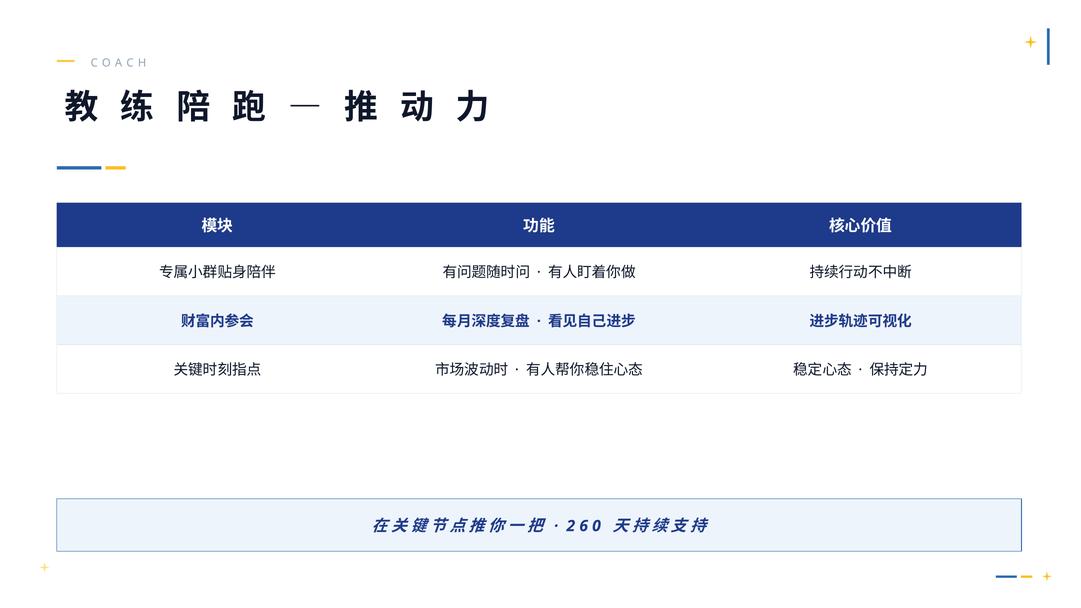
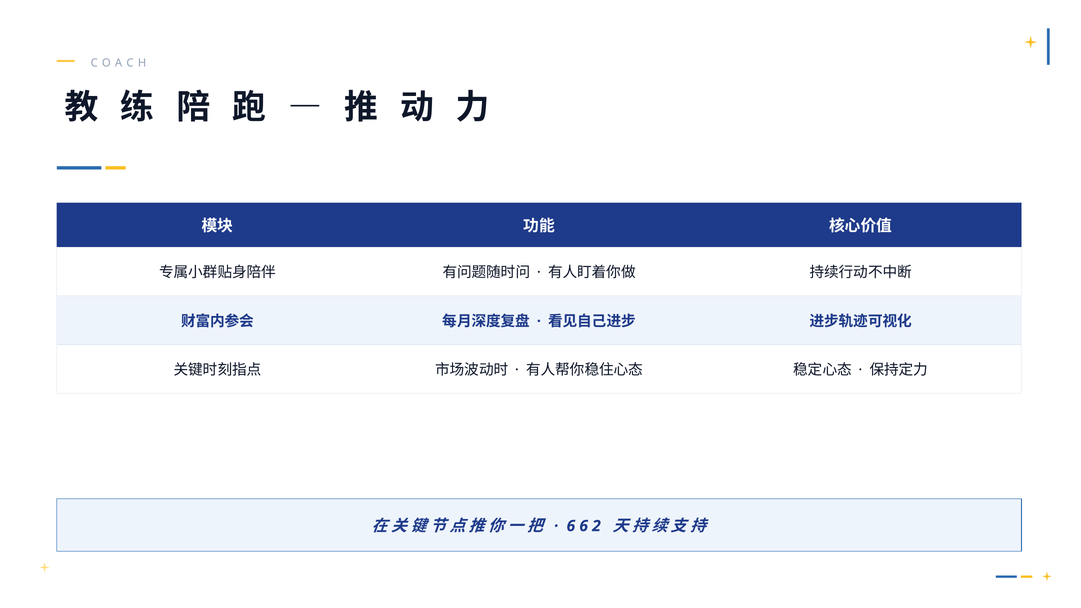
2 at (571, 526): 2 -> 6
0: 0 -> 2
